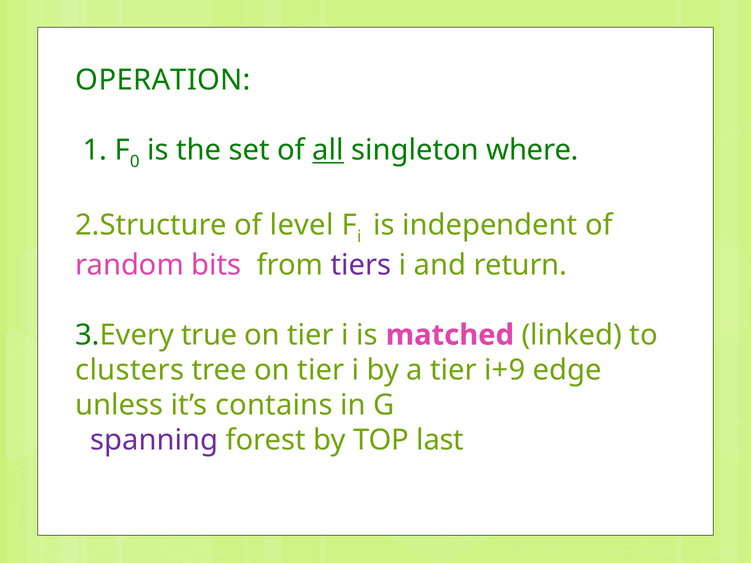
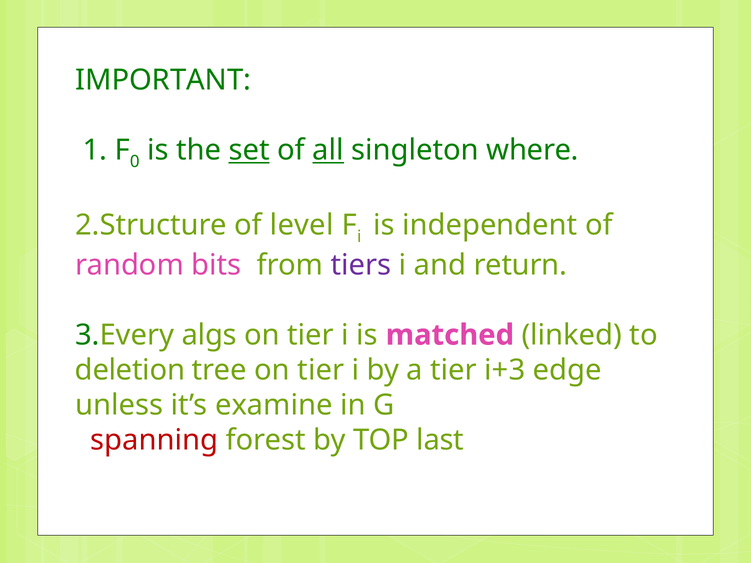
OPERATION: OPERATION -> IMPORTANT
set underline: none -> present
true: true -> algs
clusters: clusters -> deletion
i+9: i+9 -> i+3
contains: contains -> examine
spanning colour: purple -> red
